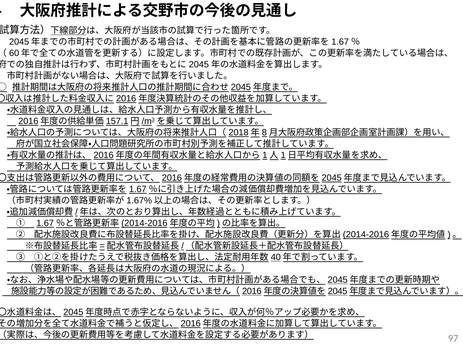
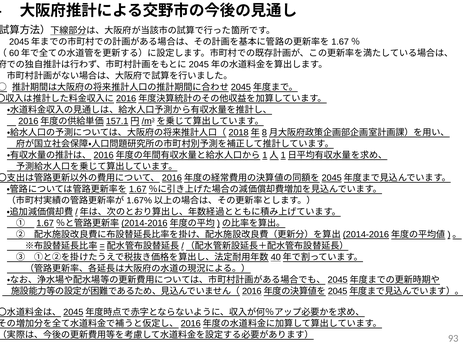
97: 97 -> 93
